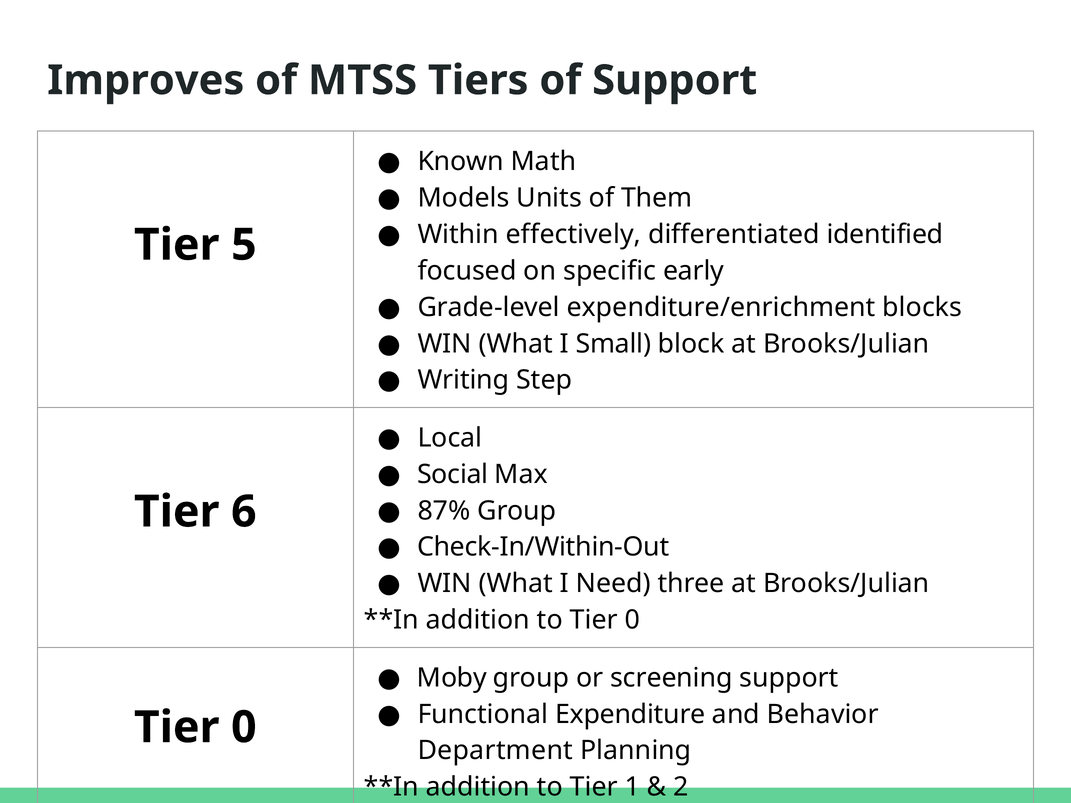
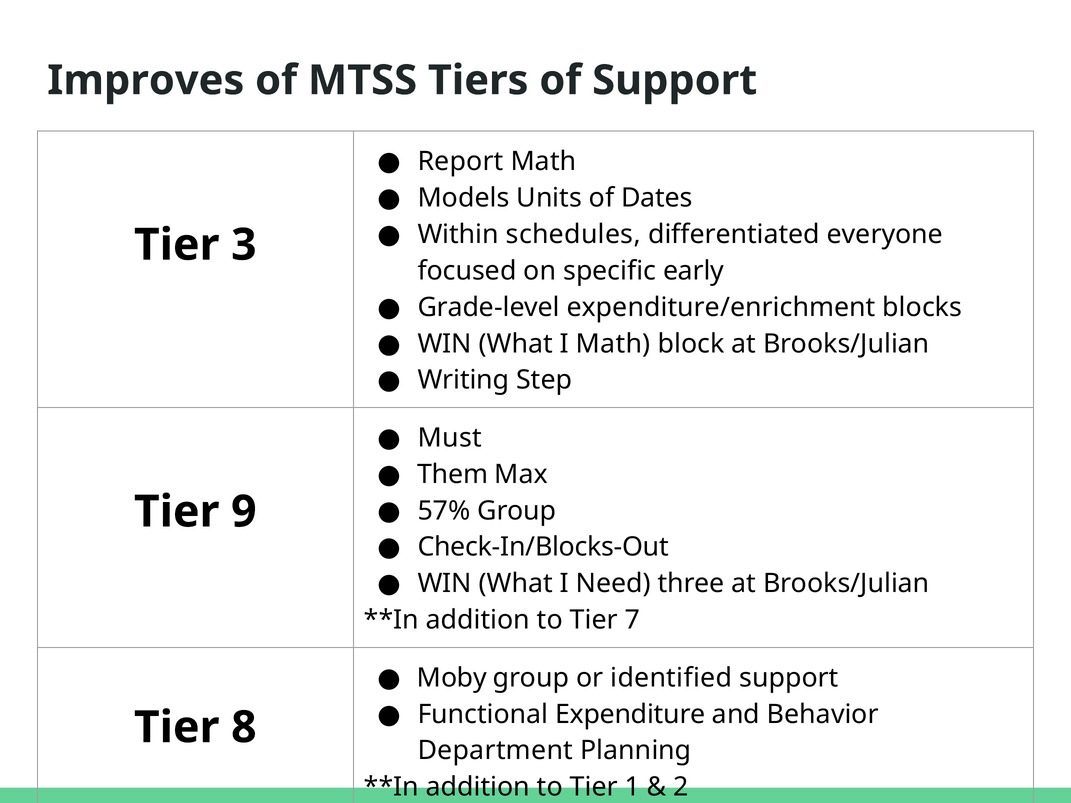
Known: Known -> Report
Them: Them -> Dates
effectively: effectively -> schedules
identified: identified -> everyone
5: 5 -> 3
I Small: Small -> Math
Local: Local -> Must
Social: Social -> Them
87%: 87% -> 57%
6: 6 -> 9
Check-In/Within-Out: Check-In/Within-Out -> Check-In/Blocks-Out
to Tier 0: 0 -> 7
screening: screening -> identified
0 at (244, 728): 0 -> 8
